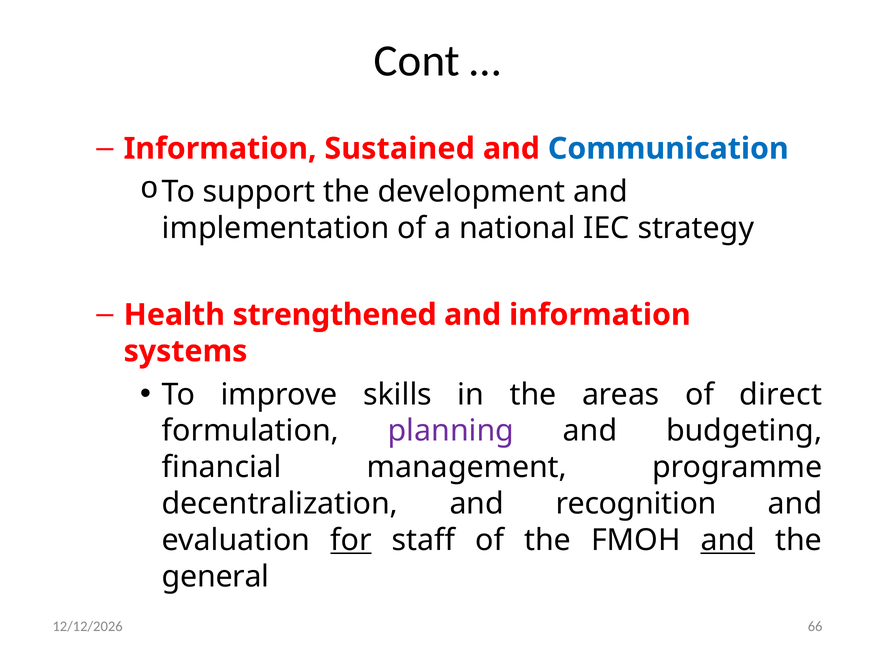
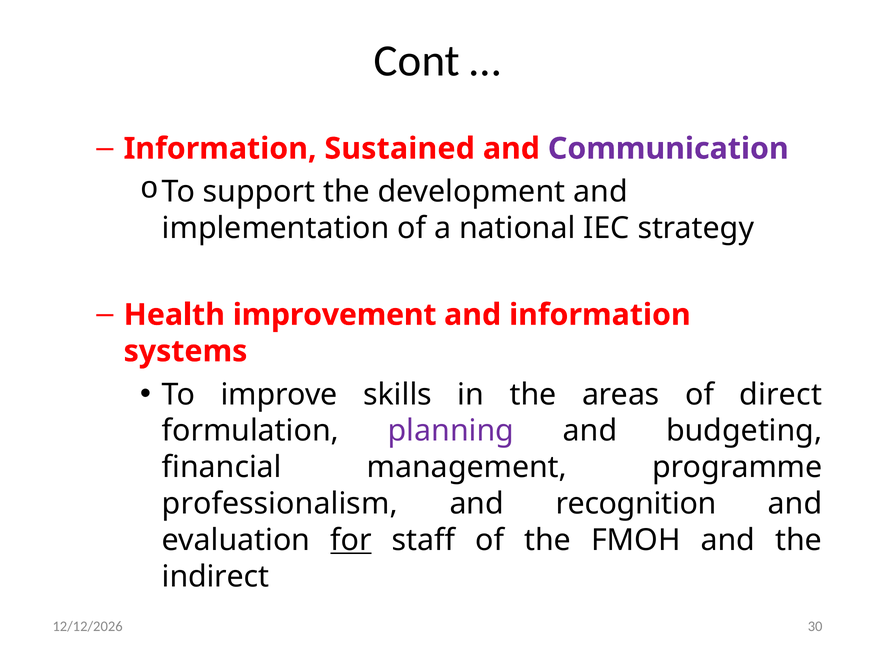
Communication colour: blue -> purple
strengthened: strengthened -> improvement
decentralization: decentralization -> professionalism
and at (728, 540) underline: present -> none
general: general -> indirect
66: 66 -> 30
